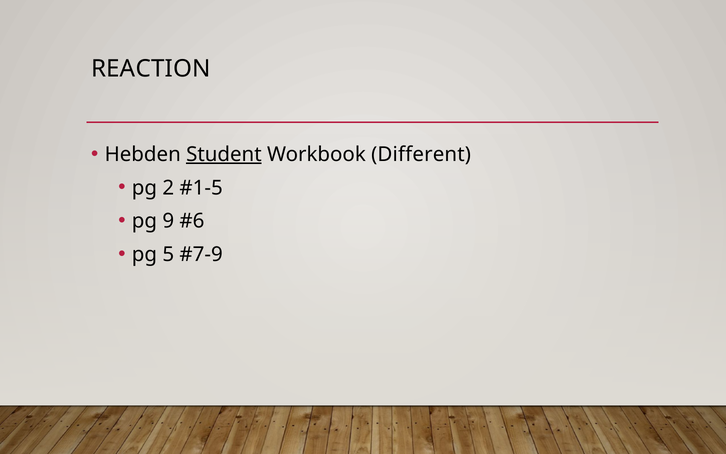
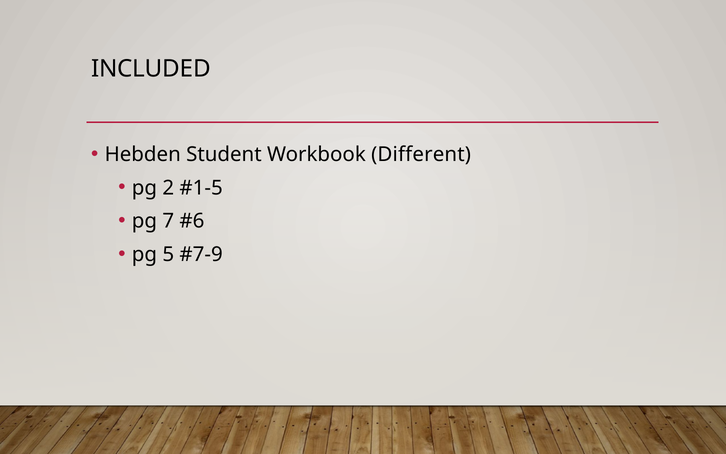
REACTION: REACTION -> INCLUDED
Student underline: present -> none
9: 9 -> 7
